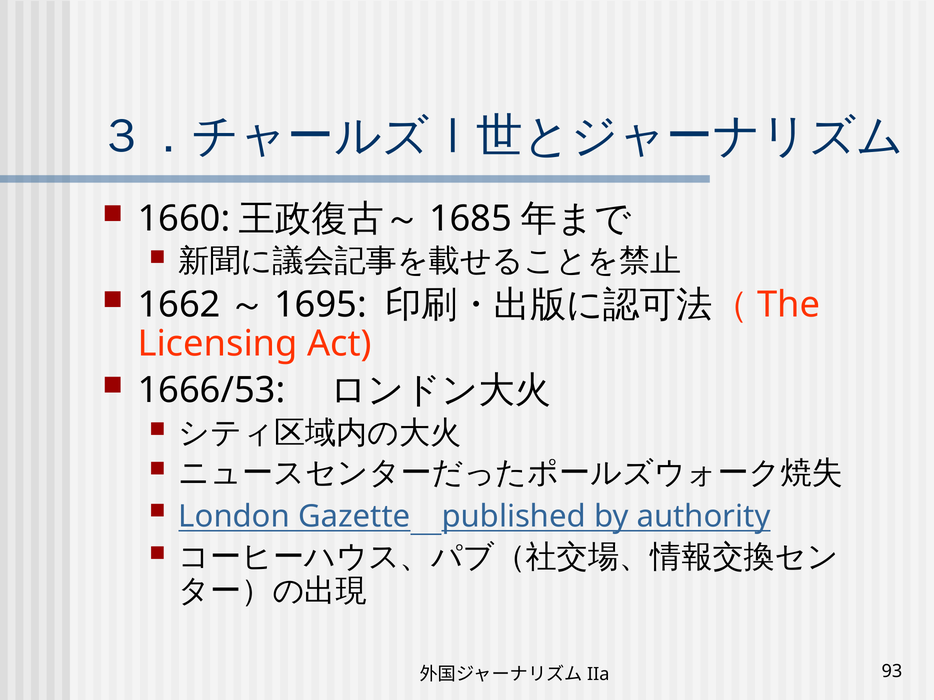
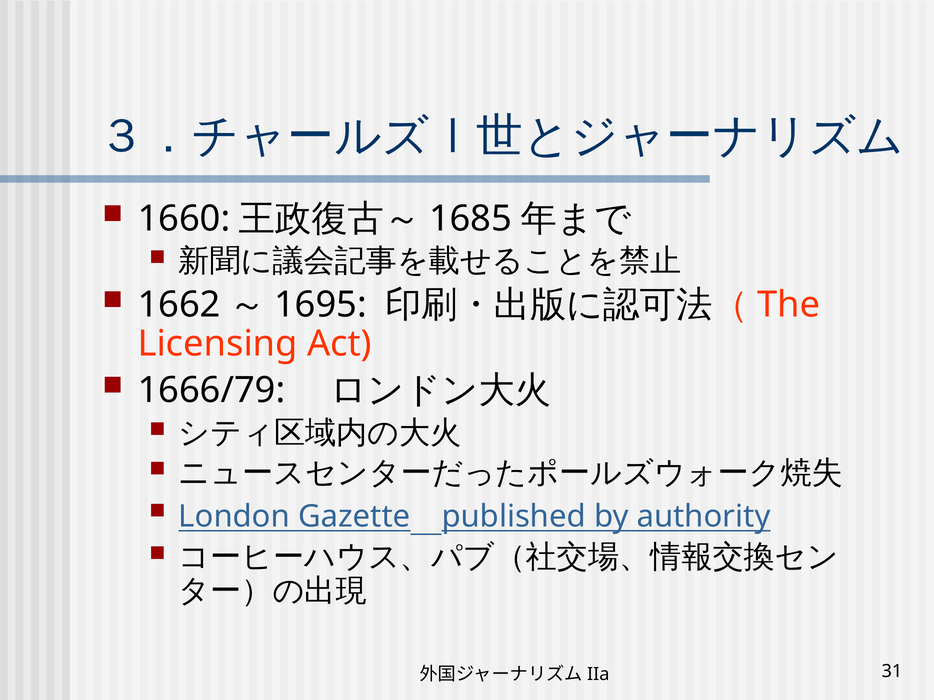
1666/53: 1666/53 -> 1666/79
93: 93 -> 31
